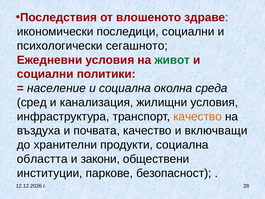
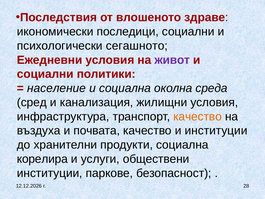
живот colour: green -> purple
и включващи: включващи -> институции
областта: областта -> корелира
закони: закони -> услуги
